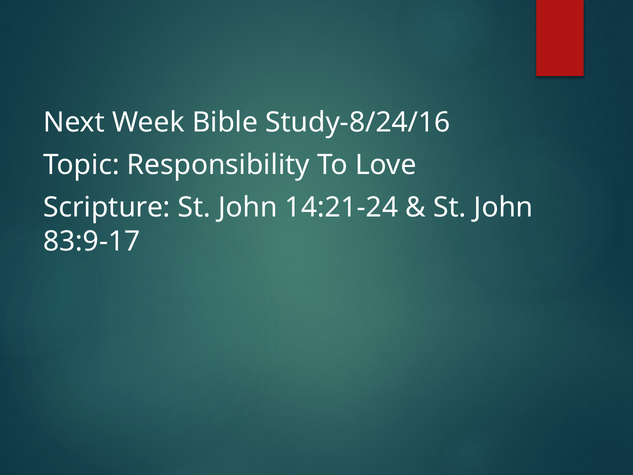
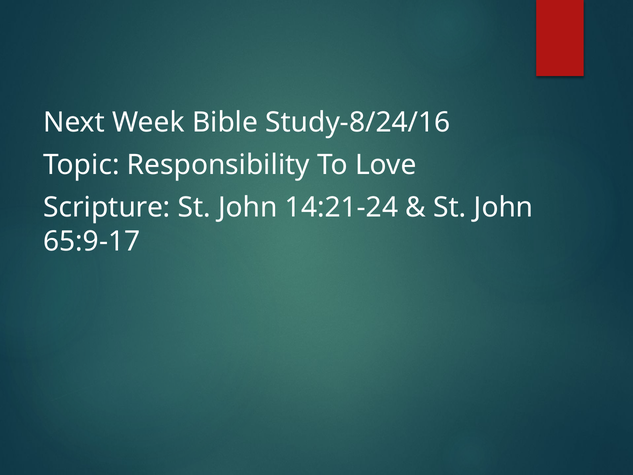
83:9-17: 83:9-17 -> 65:9-17
